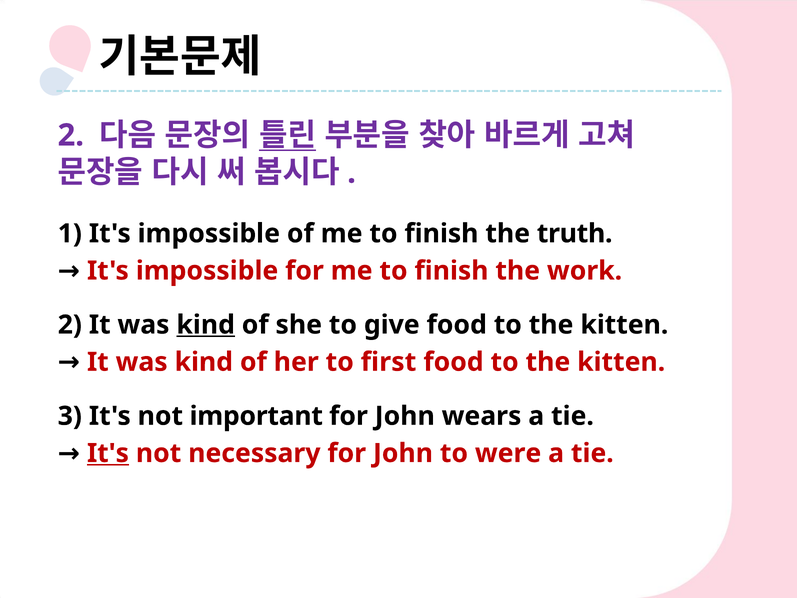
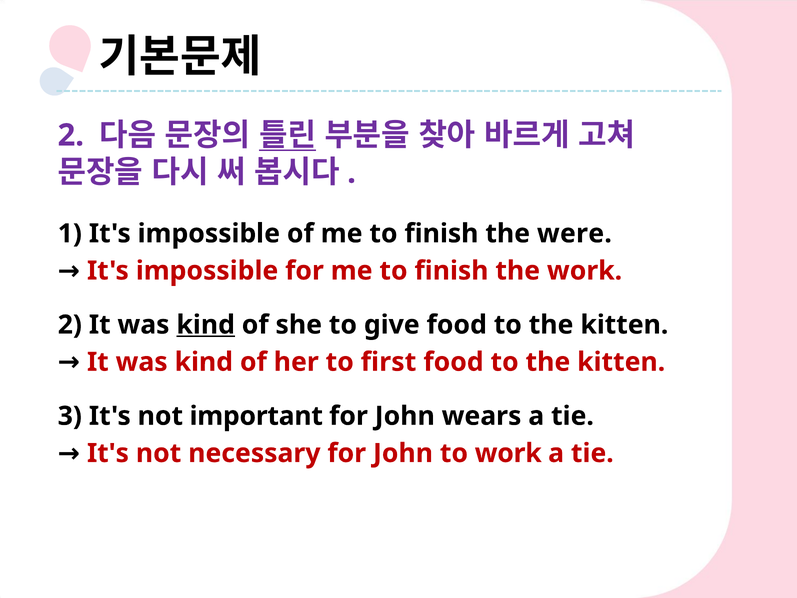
truth: truth -> were
It's at (108, 453) underline: present -> none
to were: were -> work
